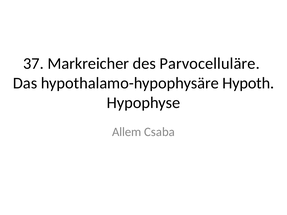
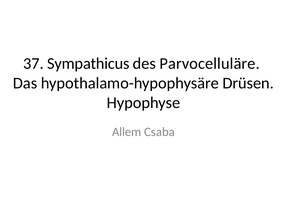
Markreicher: Markreicher -> Sympathicus
Hypoth: Hypoth -> Drüsen
